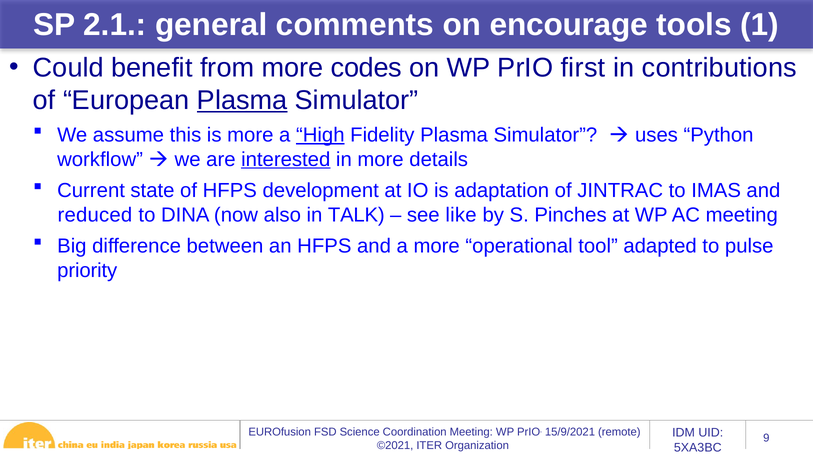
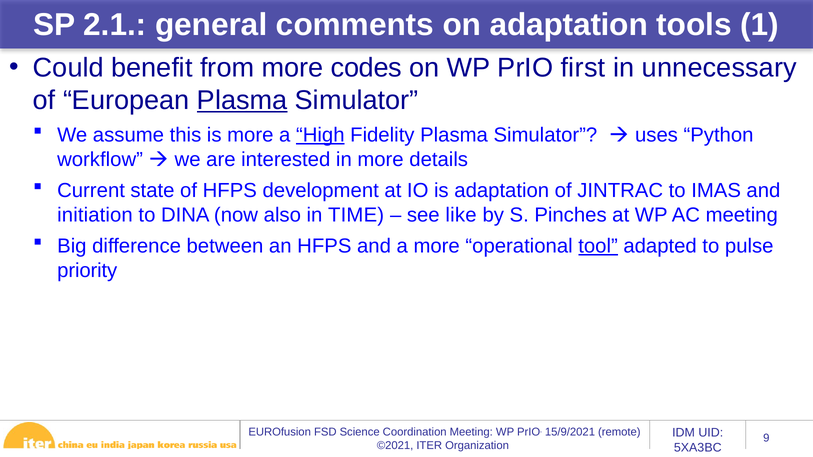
on encourage: encourage -> adaptation
contributions: contributions -> unnecessary
interested underline: present -> none
reduced: reduced -> initiation
TALK: TALK -> TIME
tool underline: none -> present
